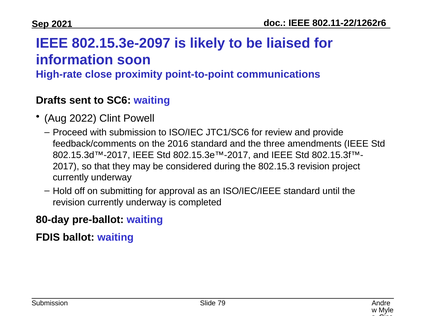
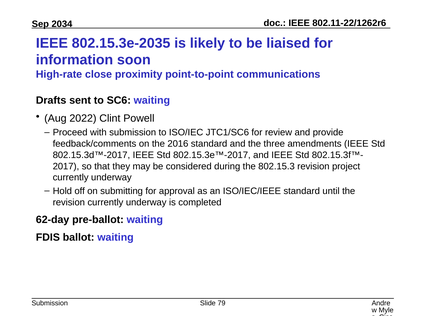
2021: 2021 -> 2034
802.15.3e-2097: 802.15.3e-2097 -> 802.15.3e-2035
80-day: 80-day -> 62-day
